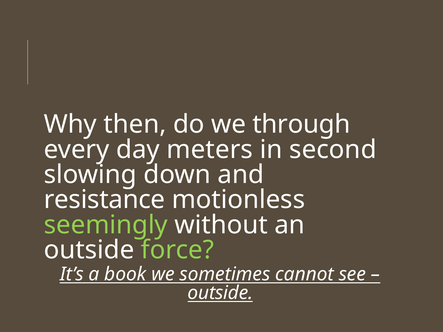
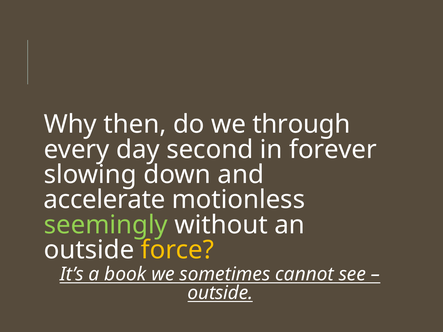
meters: meters -> second
second: second -> forever
resistance: resistance -> accelerate
force colour: light green -> yellow
